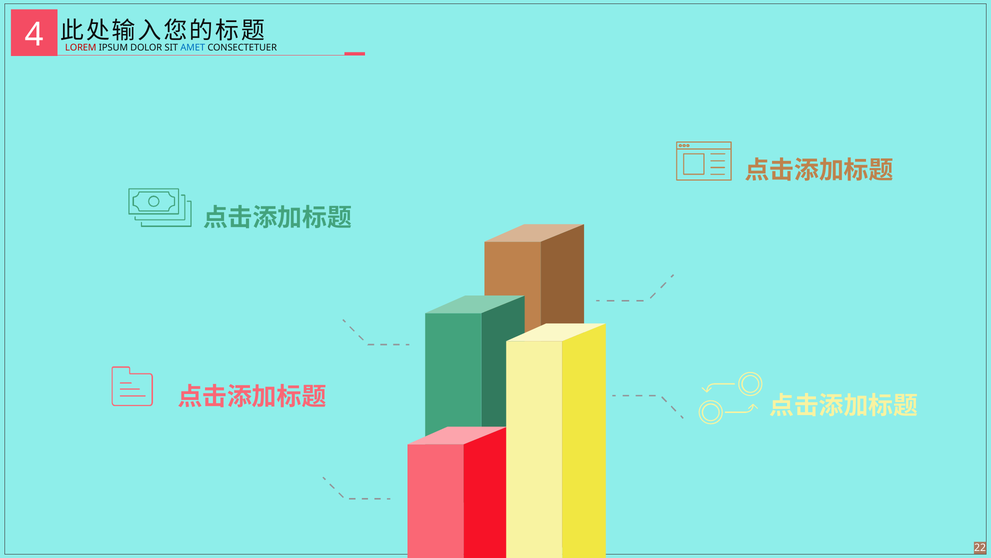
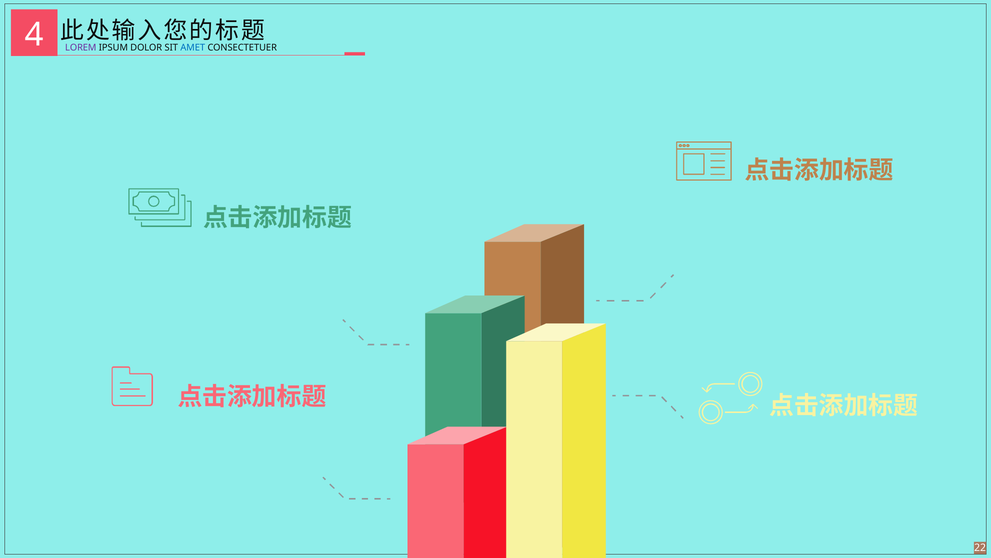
LOREM colour: red -> purple
